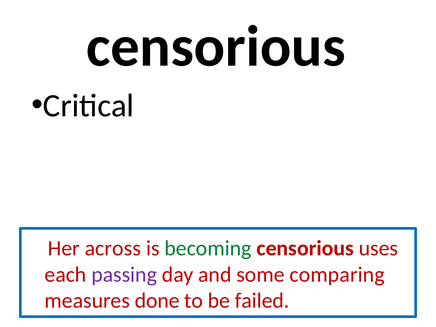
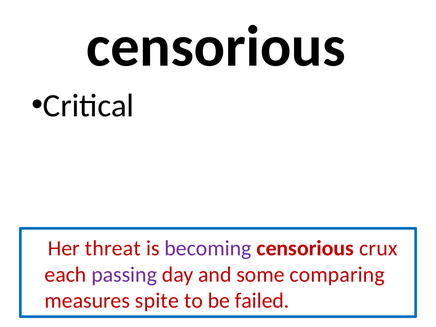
across: across -> threat
becoming colour: green -> purple
uses: uses -> crux
done: done -> spite
